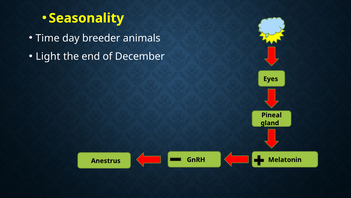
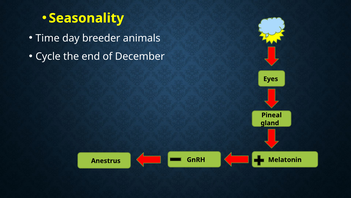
Light: Light -> Cycle
